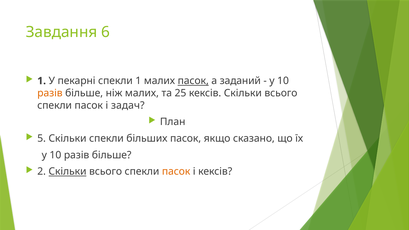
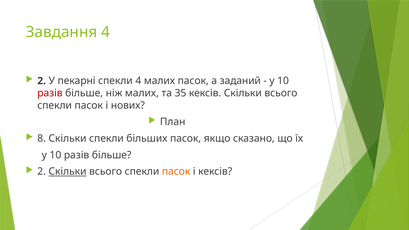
Завдання 6: 6 -> 4
1 at (42, 81): 1 -> 2
спекли 1: 1 -> 4
пасок at (193, 81) underline: present -> none
разів at (50, 93) colour: orange -> red
25: 25 -> 35
задач: задач -> нових
5: 5 -> 8
